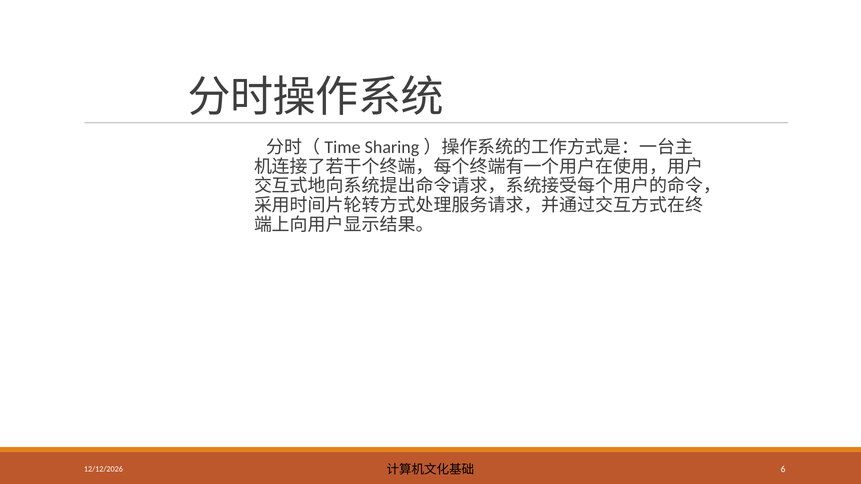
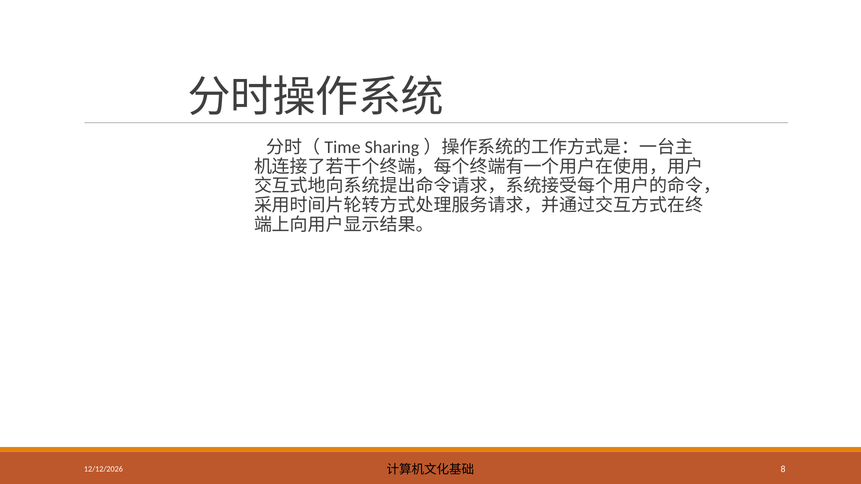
6: 6 -> 8
